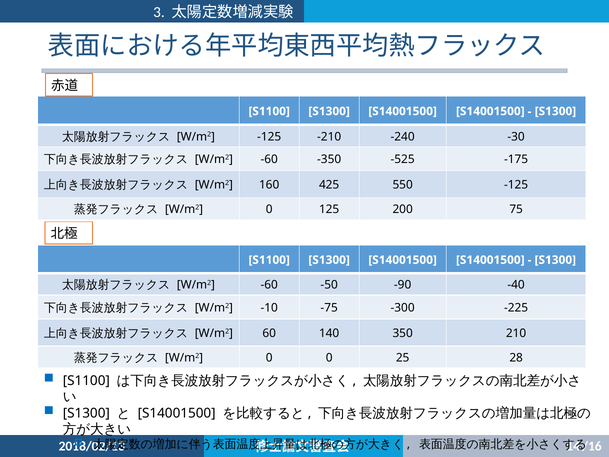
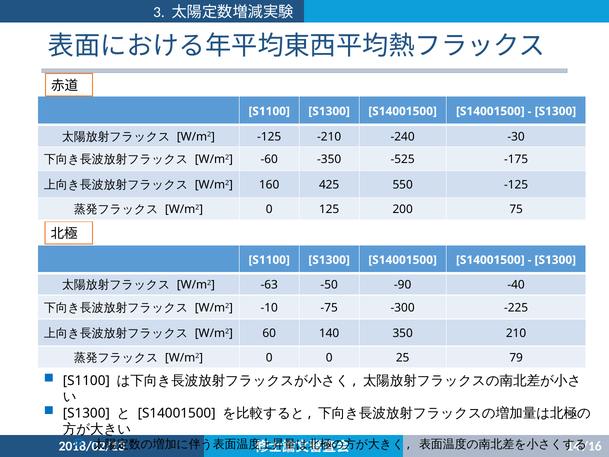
-60 at (269, 285): -60 -> -63
28: 28 -> 79
